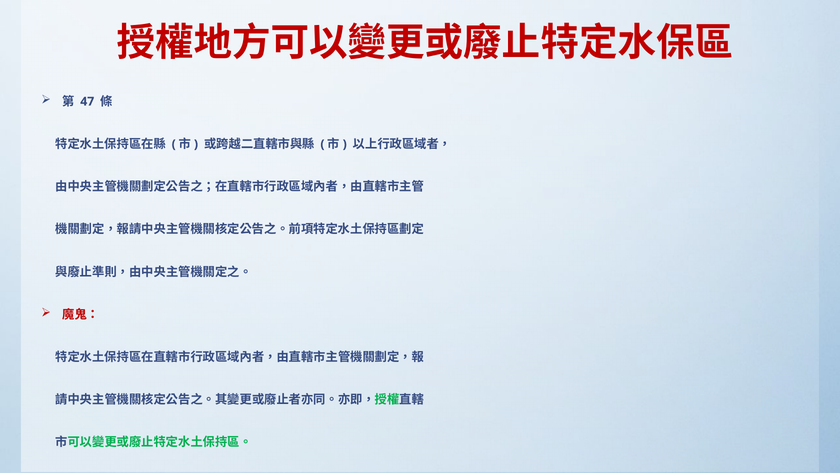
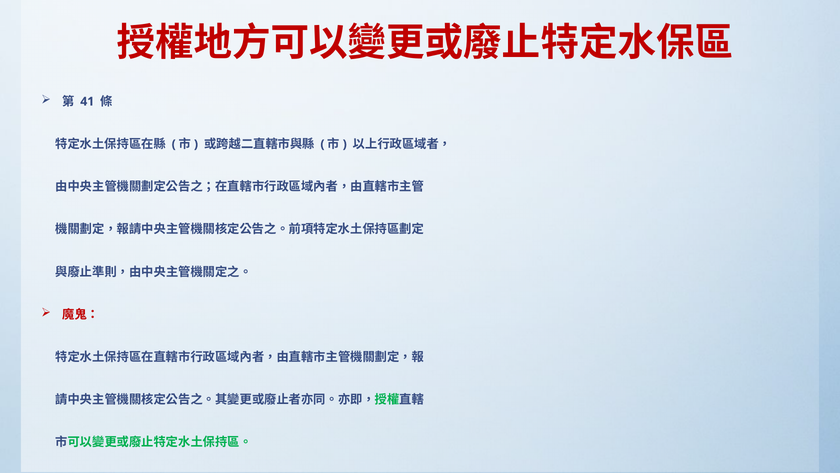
47: 47 -> 41
